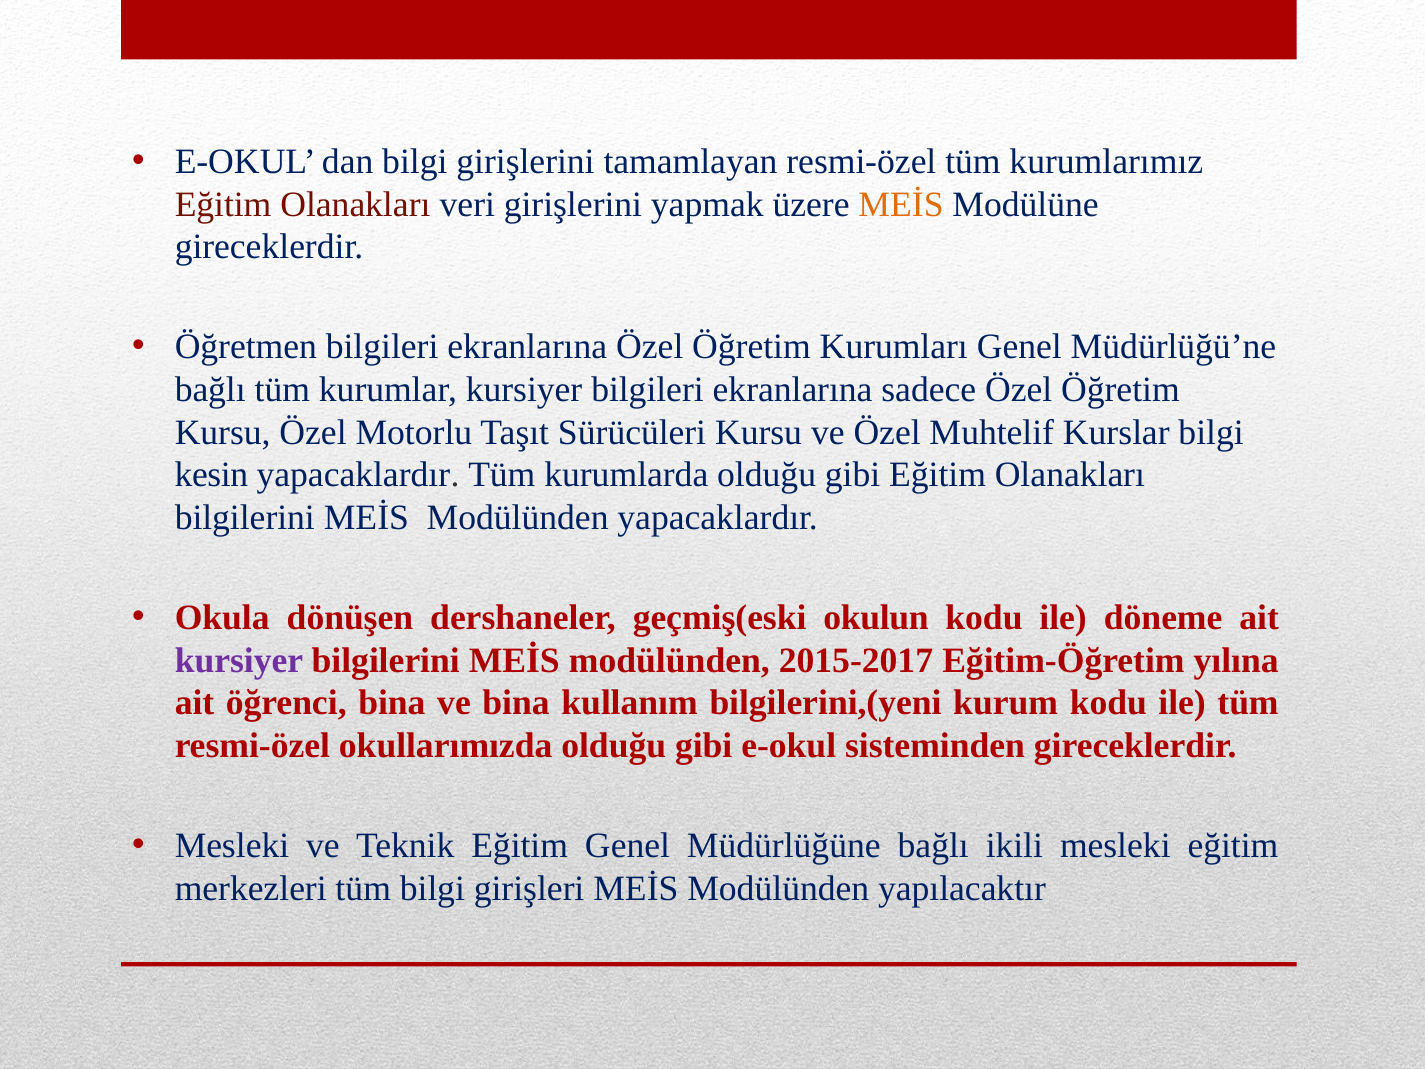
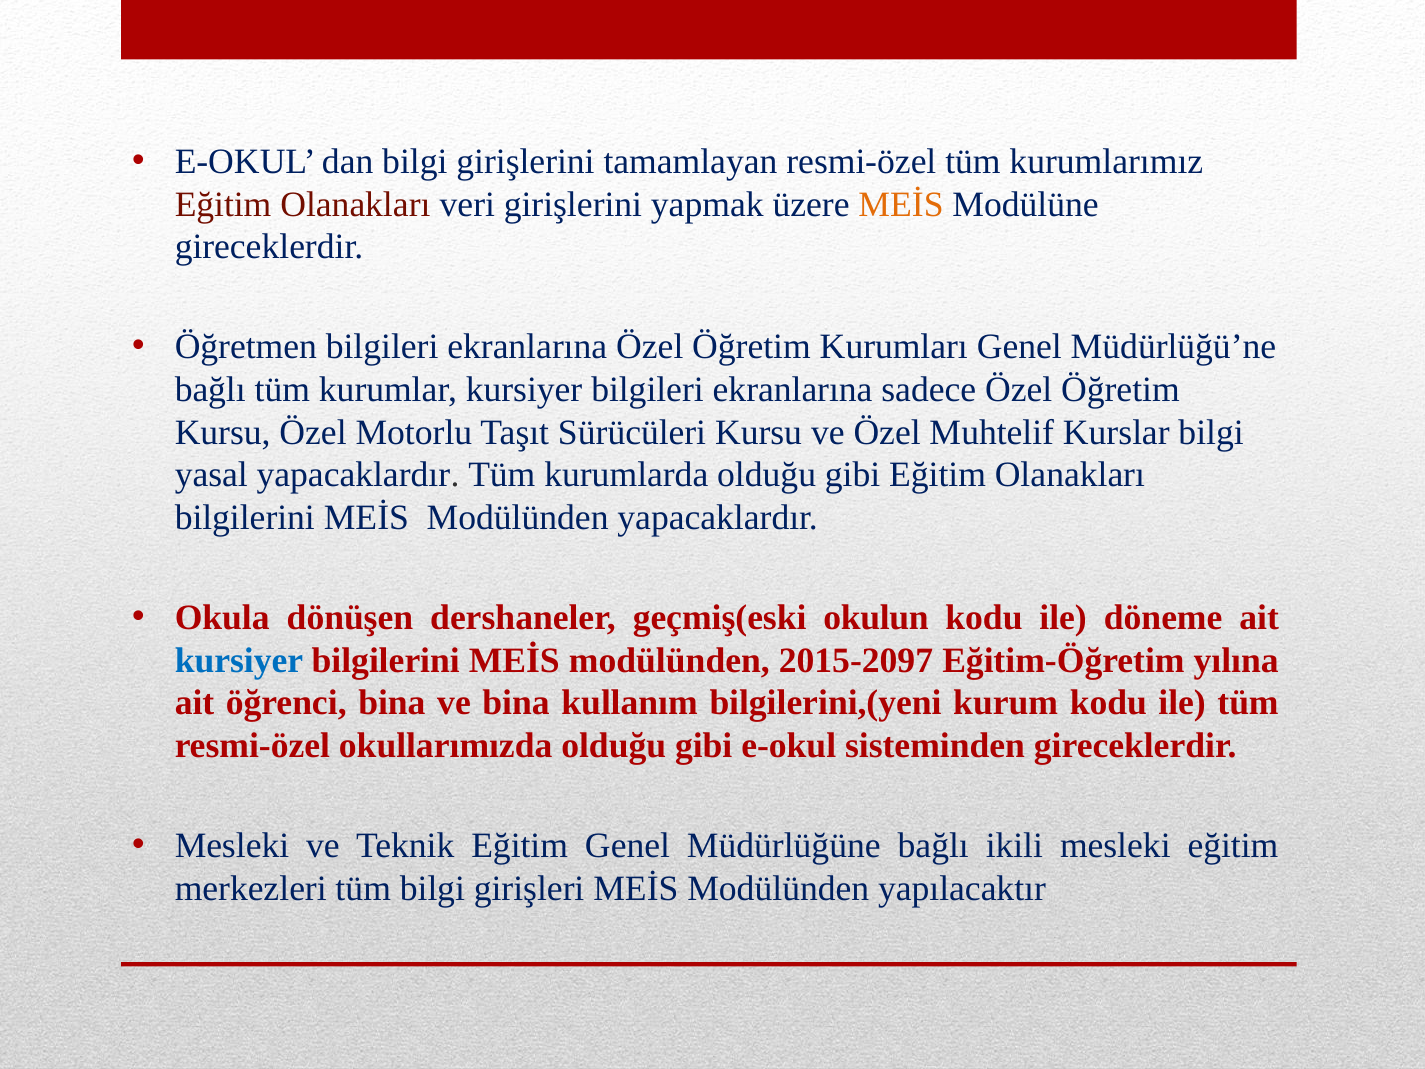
kesin: kesin -> yasal
kursiyer at (239, 660) colour: purple -> blue
2015-2017: 2015-2017 -> 2015-2097
